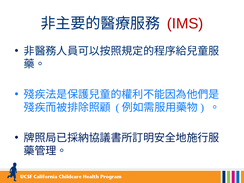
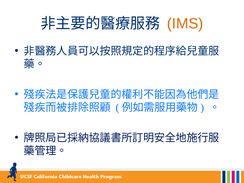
IMS colour: red -> orange
